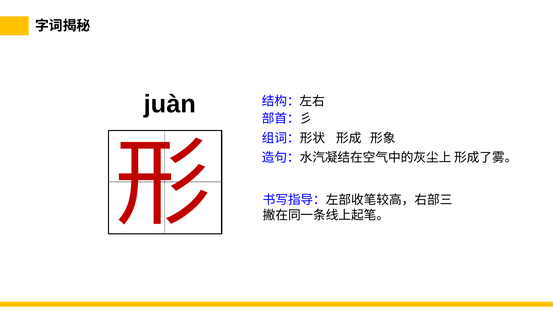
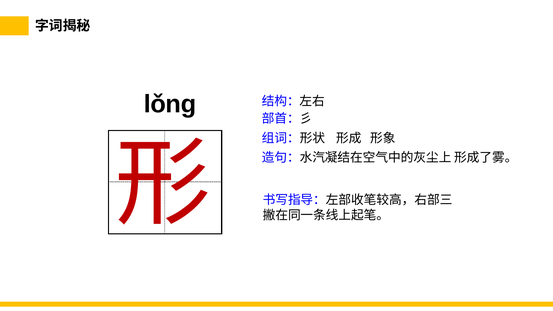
juàn: juàn -> lǒng
